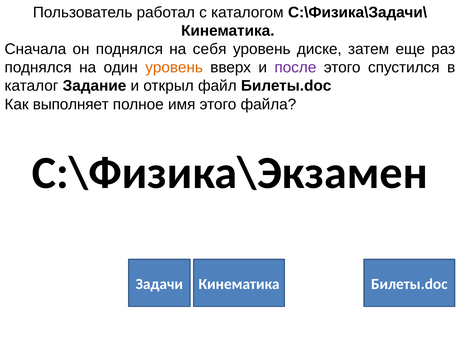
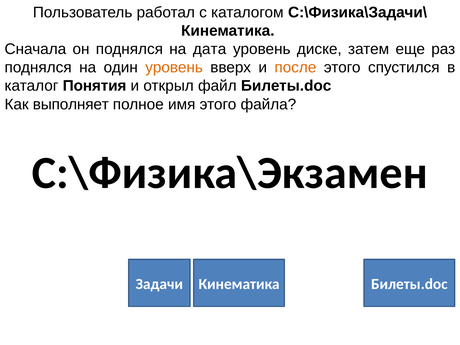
себя: себя -> дата
после colour: purple -> orange
Задание: Задание -> Понятия
